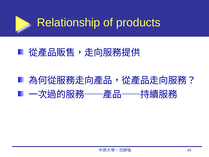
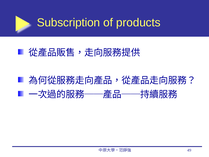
Relationship: Relationship -> Subscription
